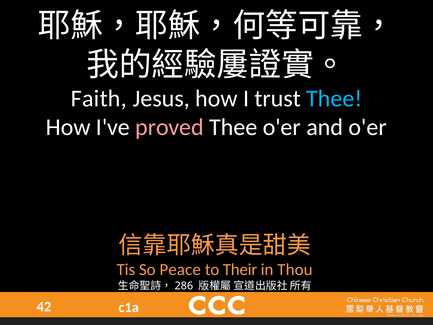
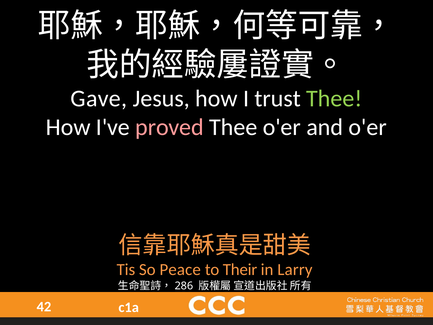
Faith: Faith -> Gave
Thee at (334, 98) colour: light blue -> light green
Thou: Thou -> Larry
